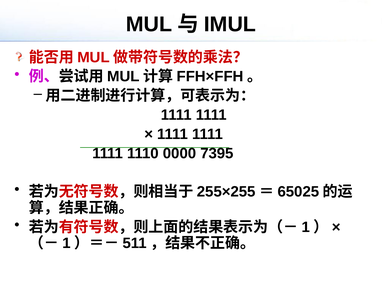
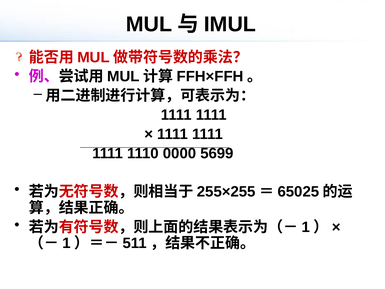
7395: 7395 -> 5699
